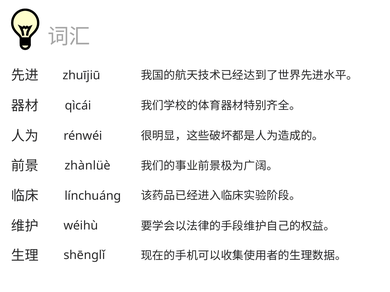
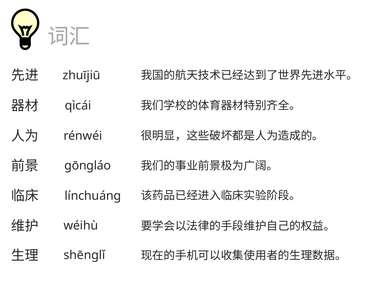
zhànlüè: zhànlüè -> gōngláo
